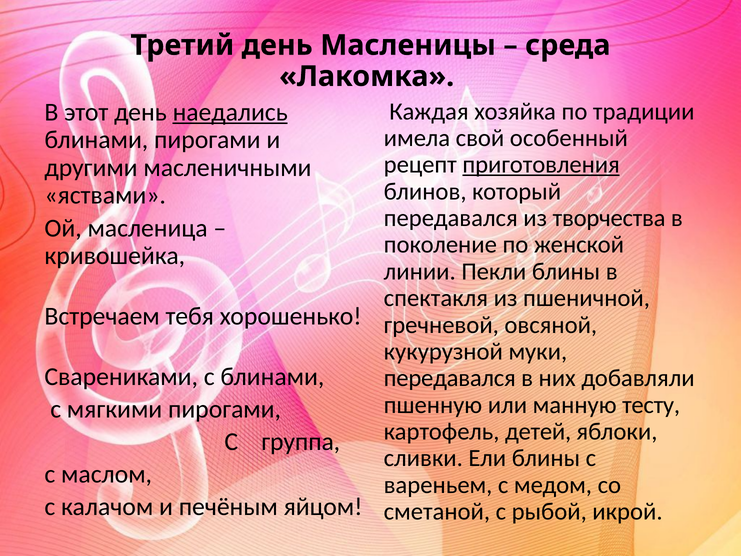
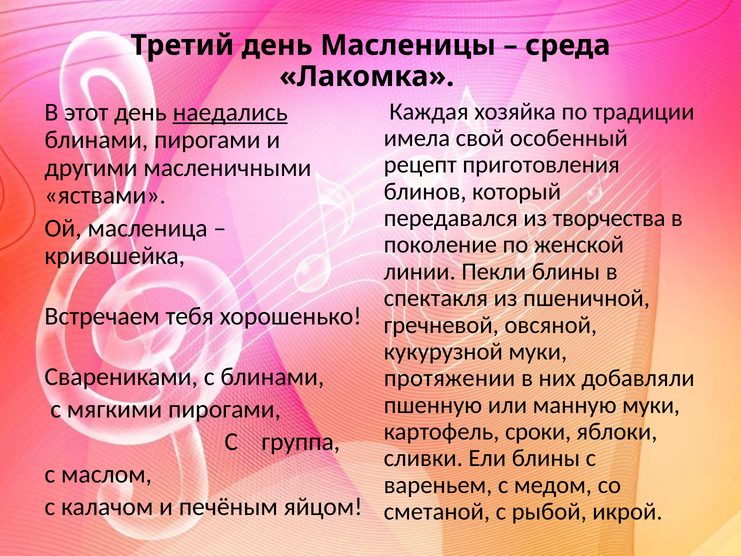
приготовления underline: present -> none
передавался at (450, 378): передавался -> протяжении
манную тесту: тесту -> муки
детей: детей -> сроки
